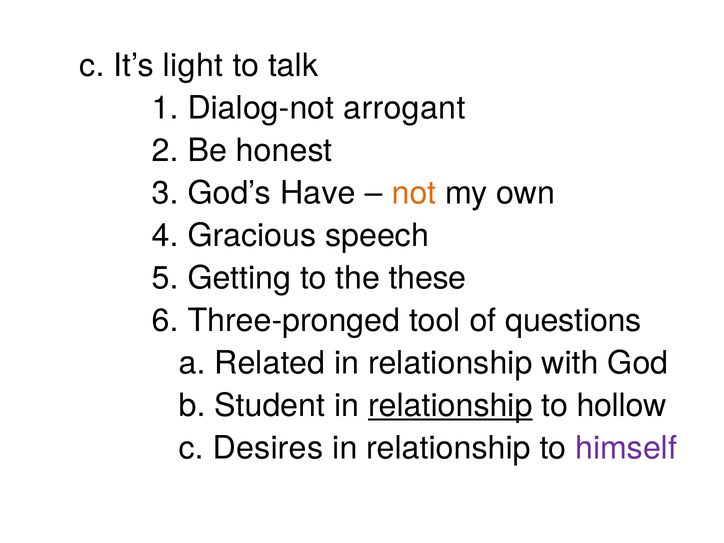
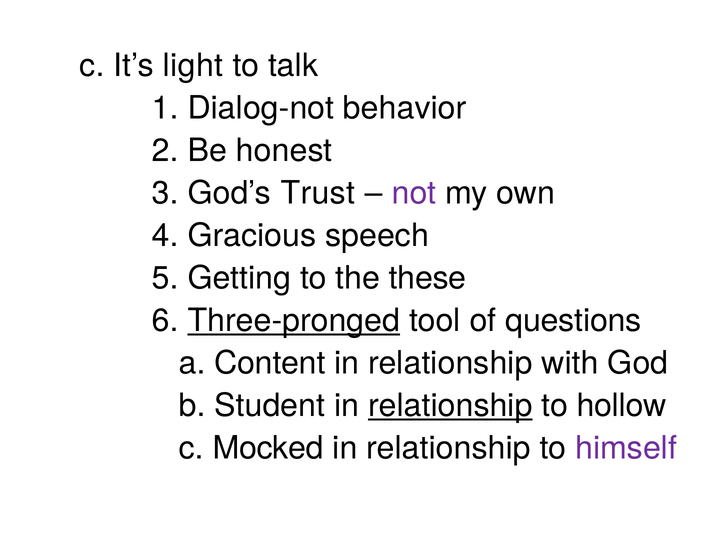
arrogant: arrogant -> behavior
Have: Have -> Trust
not colour: orange -> purple
Three-pronged underline: none -> present
Related: Related -> Content
Desires: Desires -> Mocked
